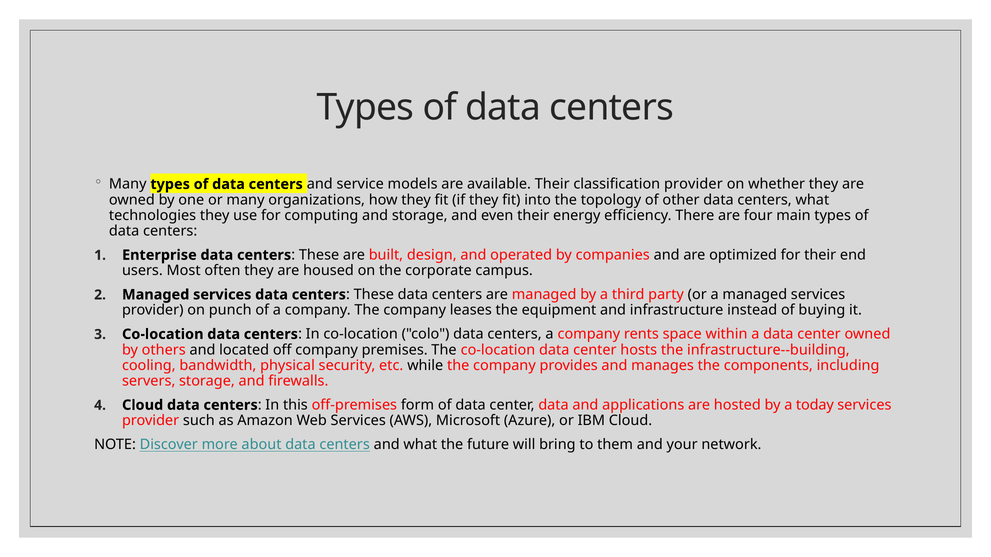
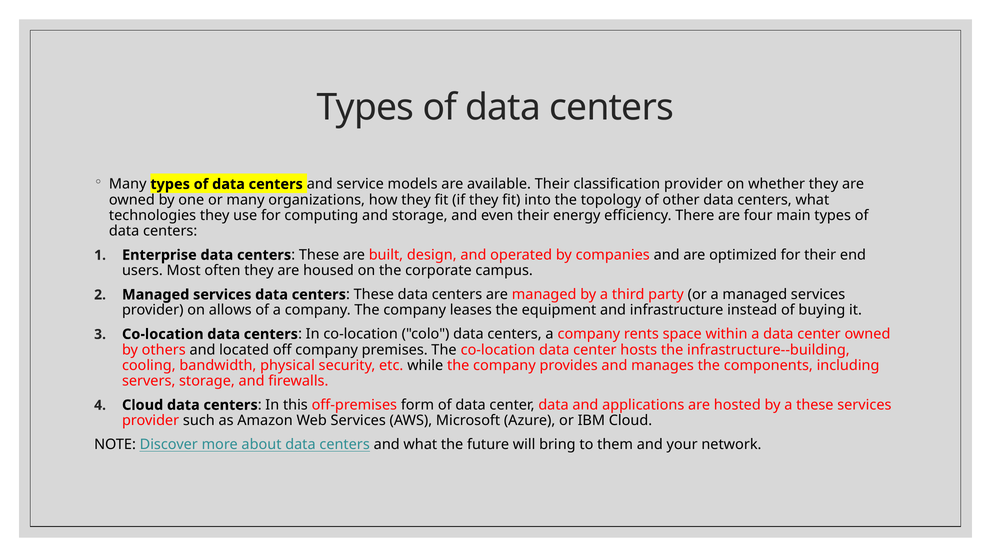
punch: punch -> allows
a today: today -> these
